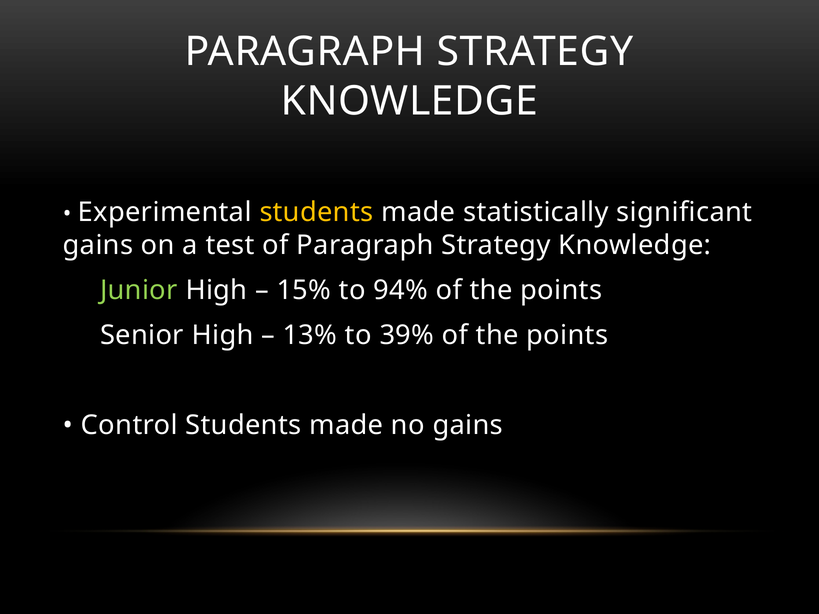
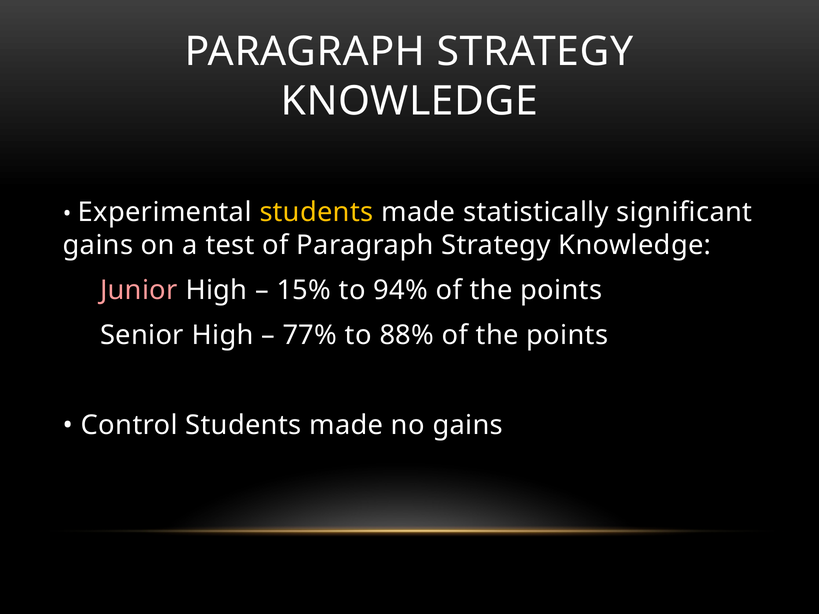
Junior colour: light green -> pink
13%: 13% -> 77%
39%: 39% -> 88%
